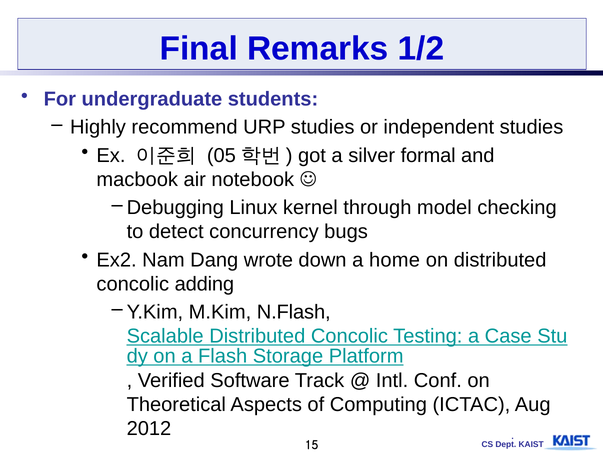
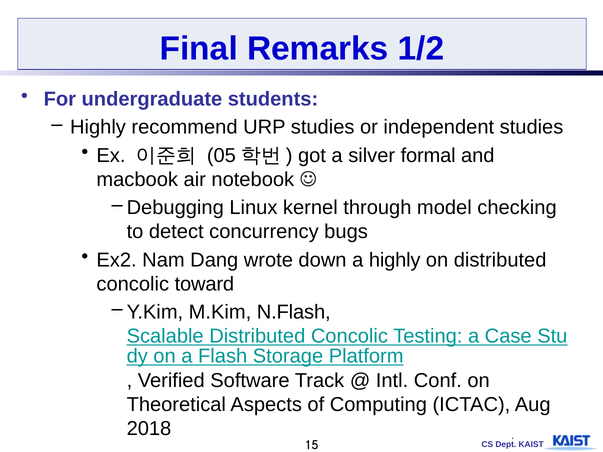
a home: home -> highly
adding: adding -> toward
2012: 2012 -> 2018
